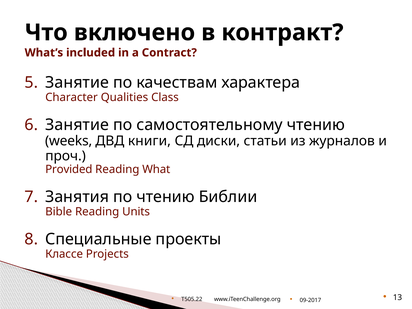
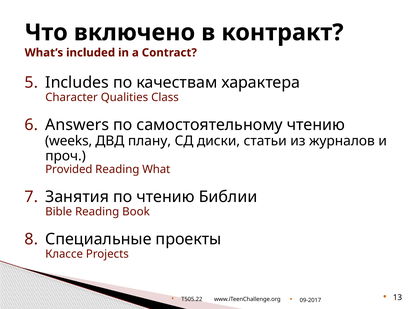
5 Занятие: Занятие -> Includes
6 Занятие: Занятие -> Answers
книги: книги -> плану
Units: Units -> Book
